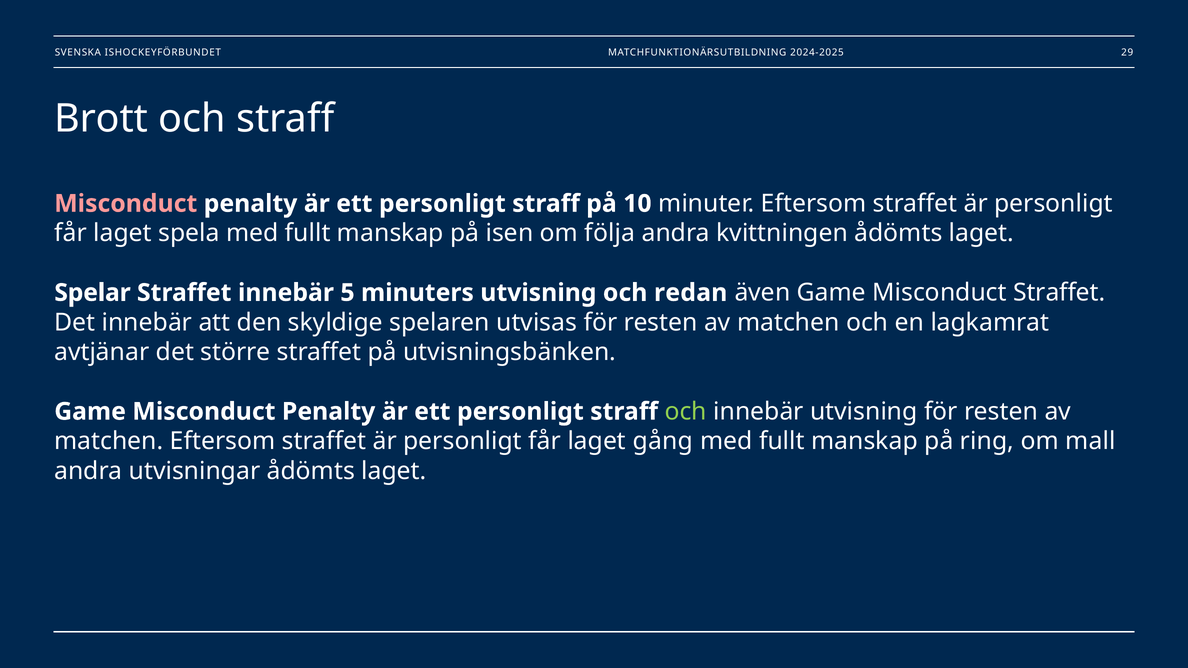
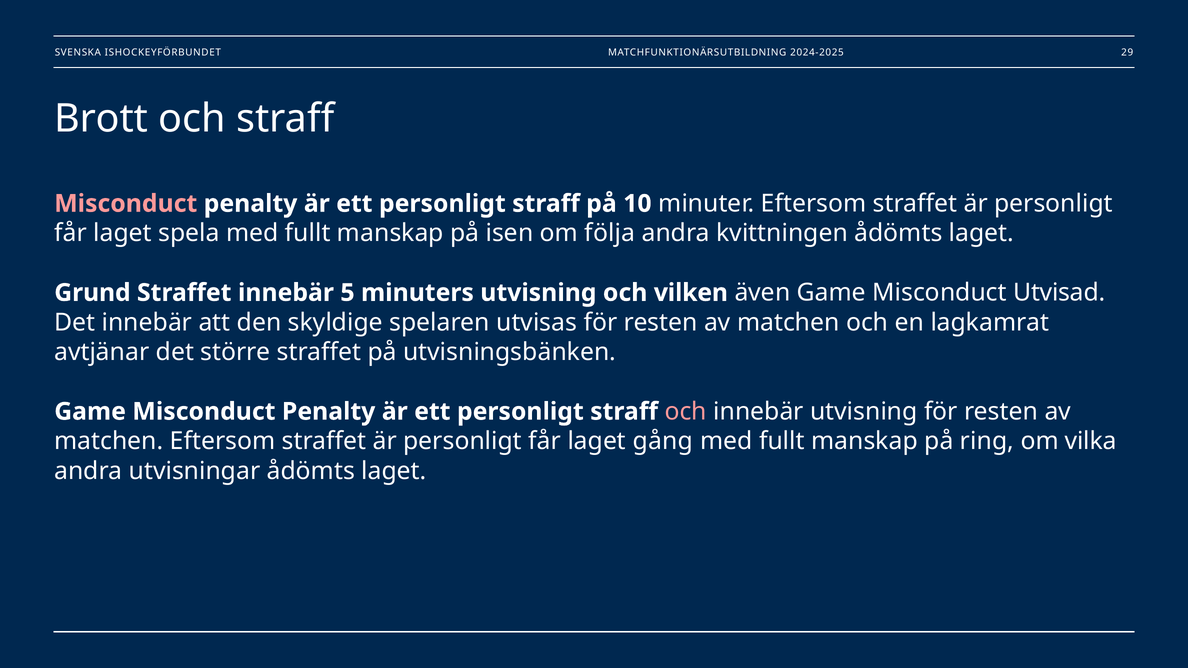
Spelar: Spelar -> Grund
redan: redan -> vilken
Misconduct Straffet: Straffet -> Utvisad
och at (686, 412) colour: light green -> pink
mall: mall -> vilka
